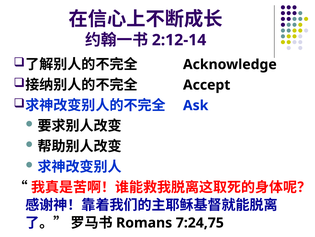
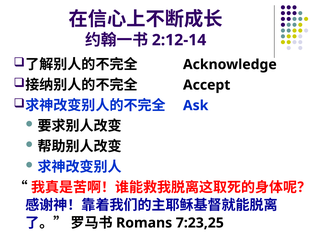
7:24,75: 7:24,75 -> 7:23,25
